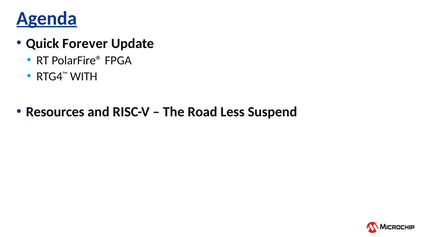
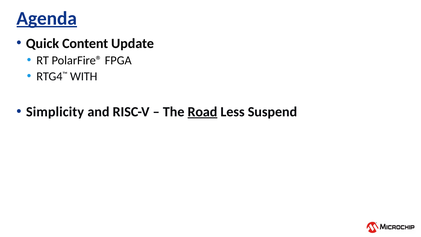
Forever: Forever -> Content
Resources: Resources -> Simplicity
Road underline: none -> present
